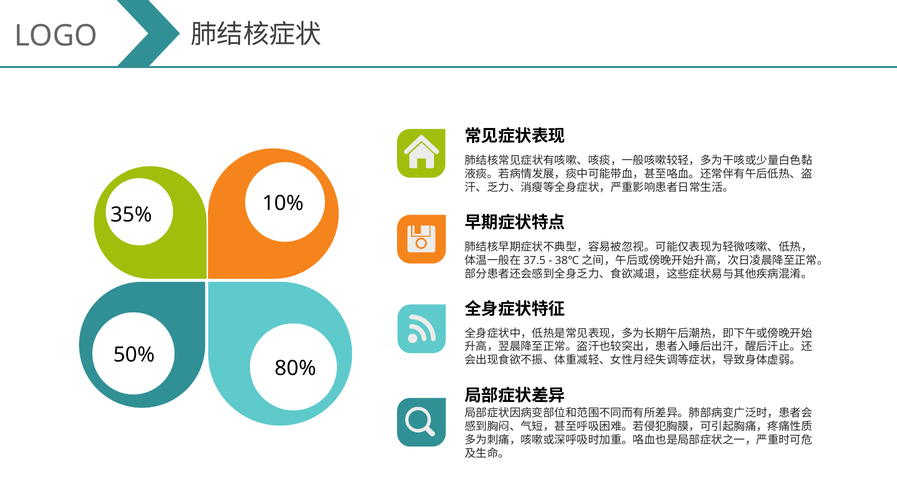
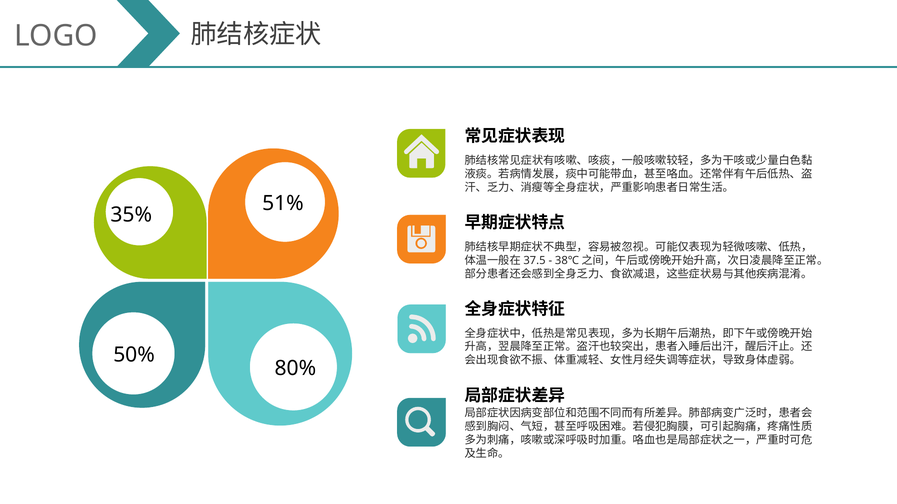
10%: 10% -> 51%
